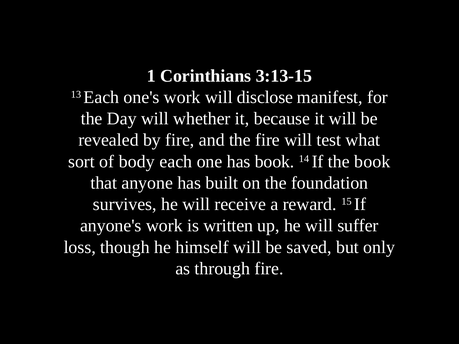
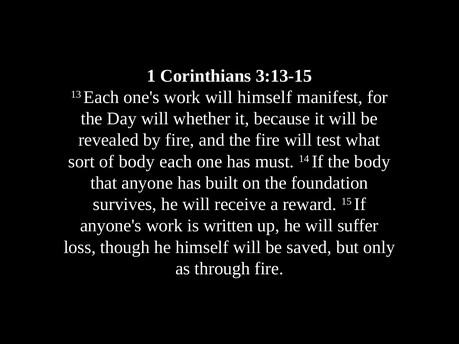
will disclose: disclose -> himself
has book: book -> must
the book: book -> body
